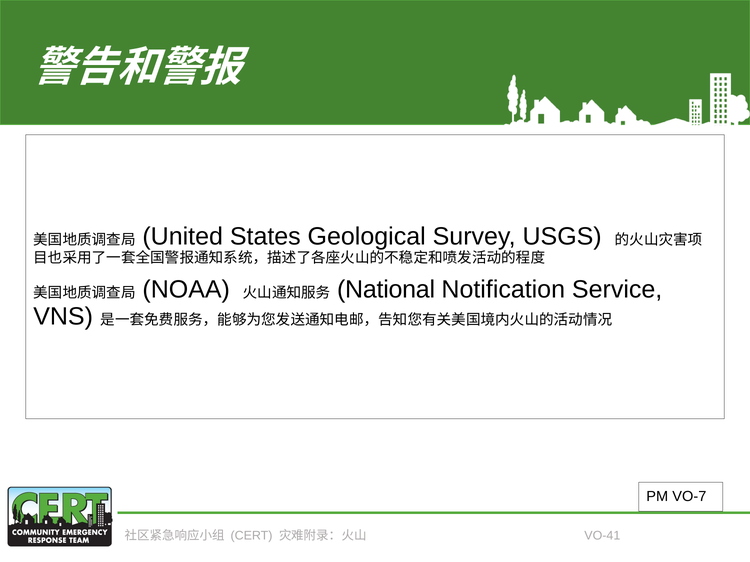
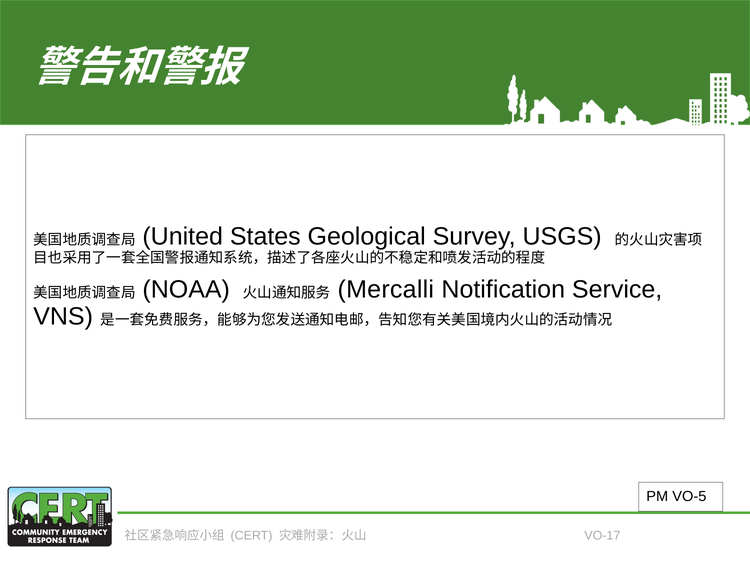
National: National -> Mercalli
VO-7: VO-7 -> VO-5
VO-41: VO-41 -> VO-17
